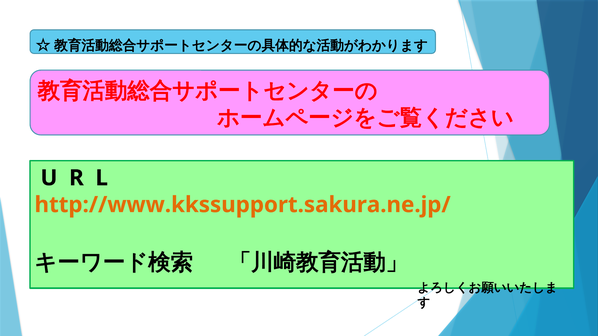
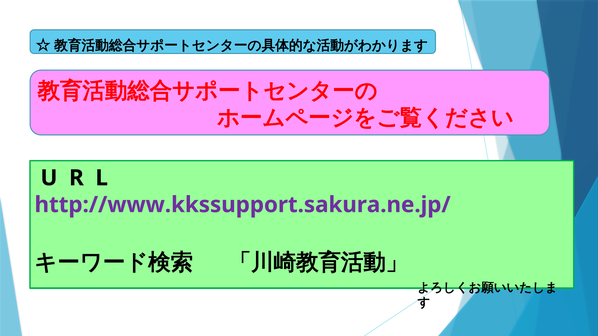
http://www.kkssupport.sakura.ne.jp/ colour: orange -> purple
